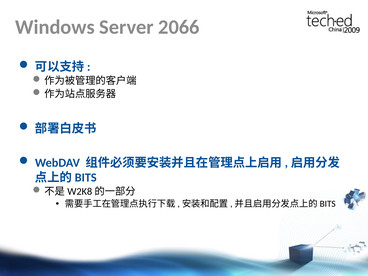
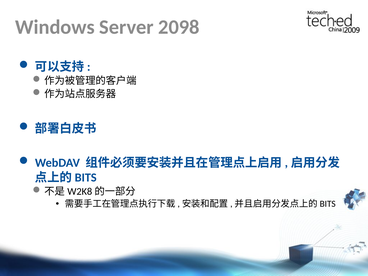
2066: 2066 -> 2098
